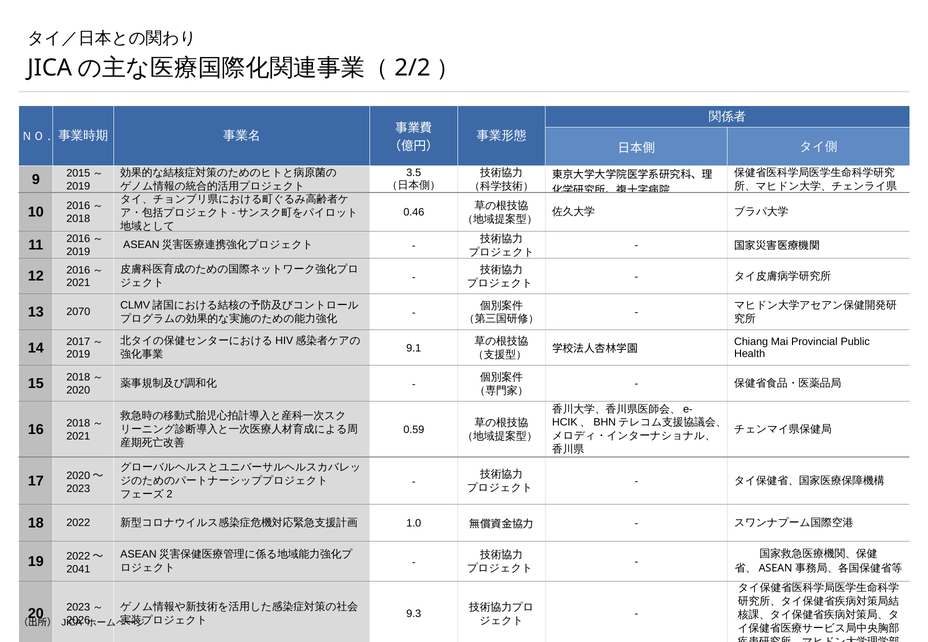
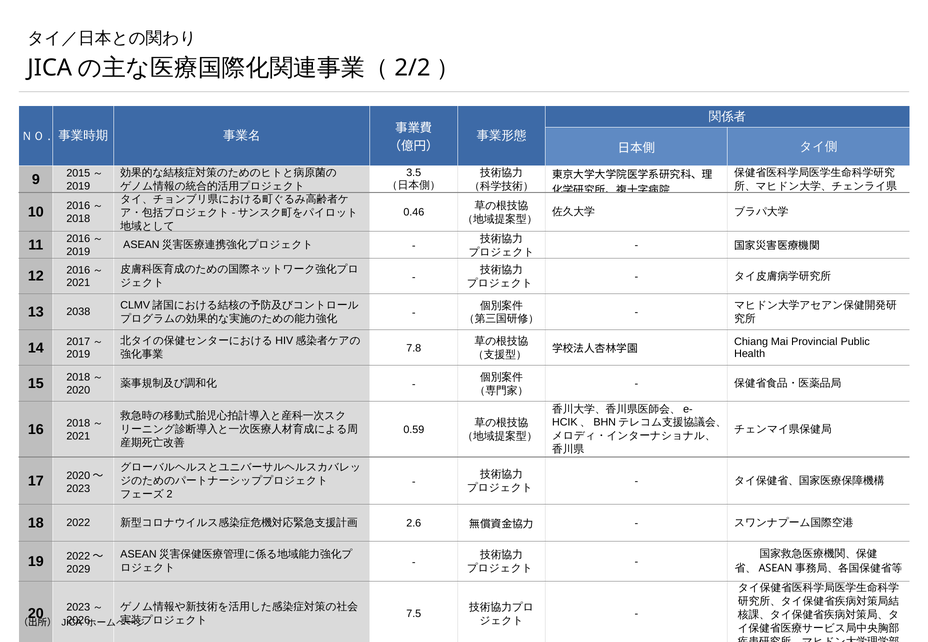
2070: 2070 -> 2038
9.1: 9.1 -> 7.8
1.0: 1.0 -> 2.6
2041: 2041 -> 2029
9.3: 9.3 -> 7.5
